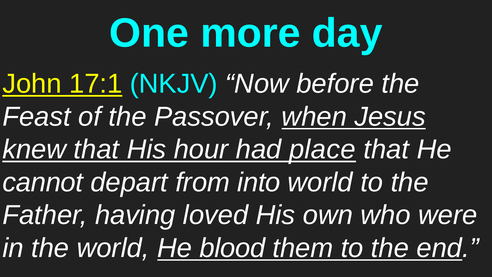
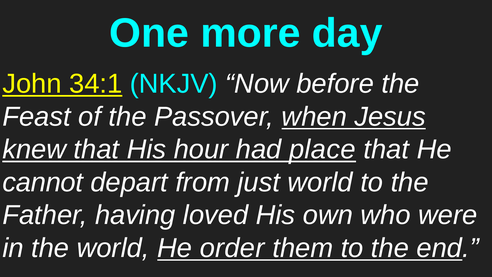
17:1: 17:1 -> 34:1
into: into -> just
blood: blood -> order
